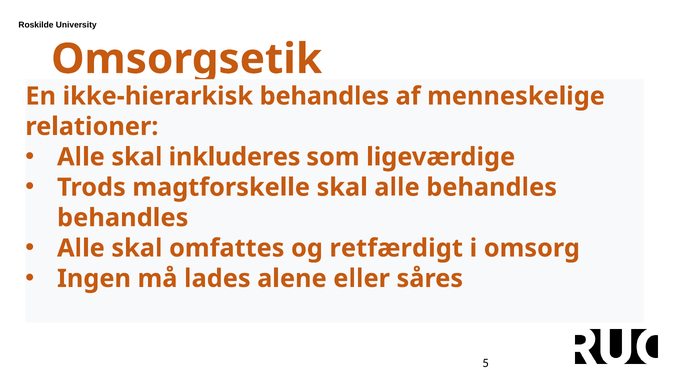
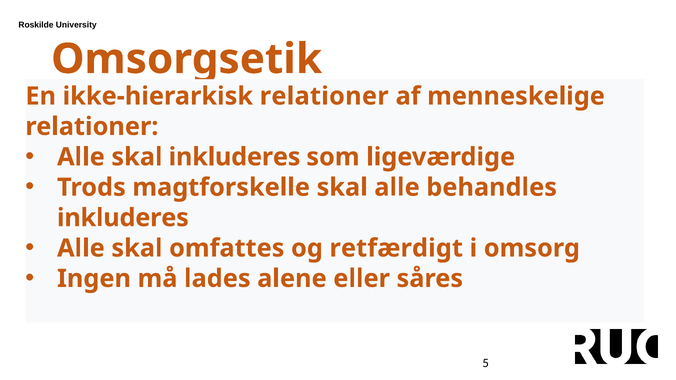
ikke-hierarkisk behandles: behandles -> relationer
behandles at (123, 218): behandles -> inkluderes
